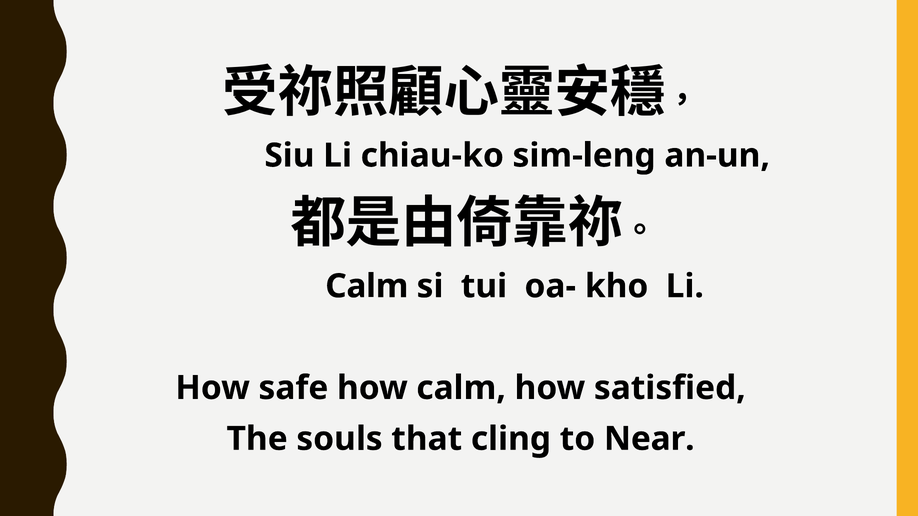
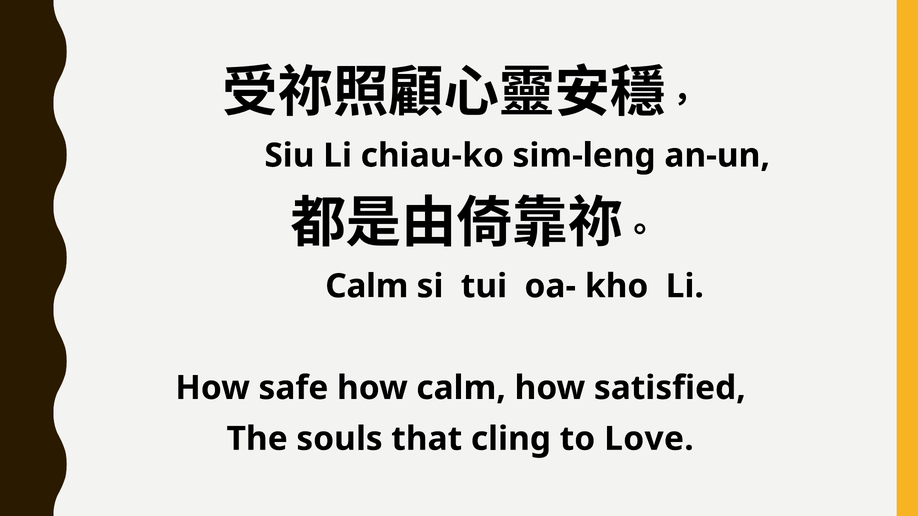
Near: Near -> Love
